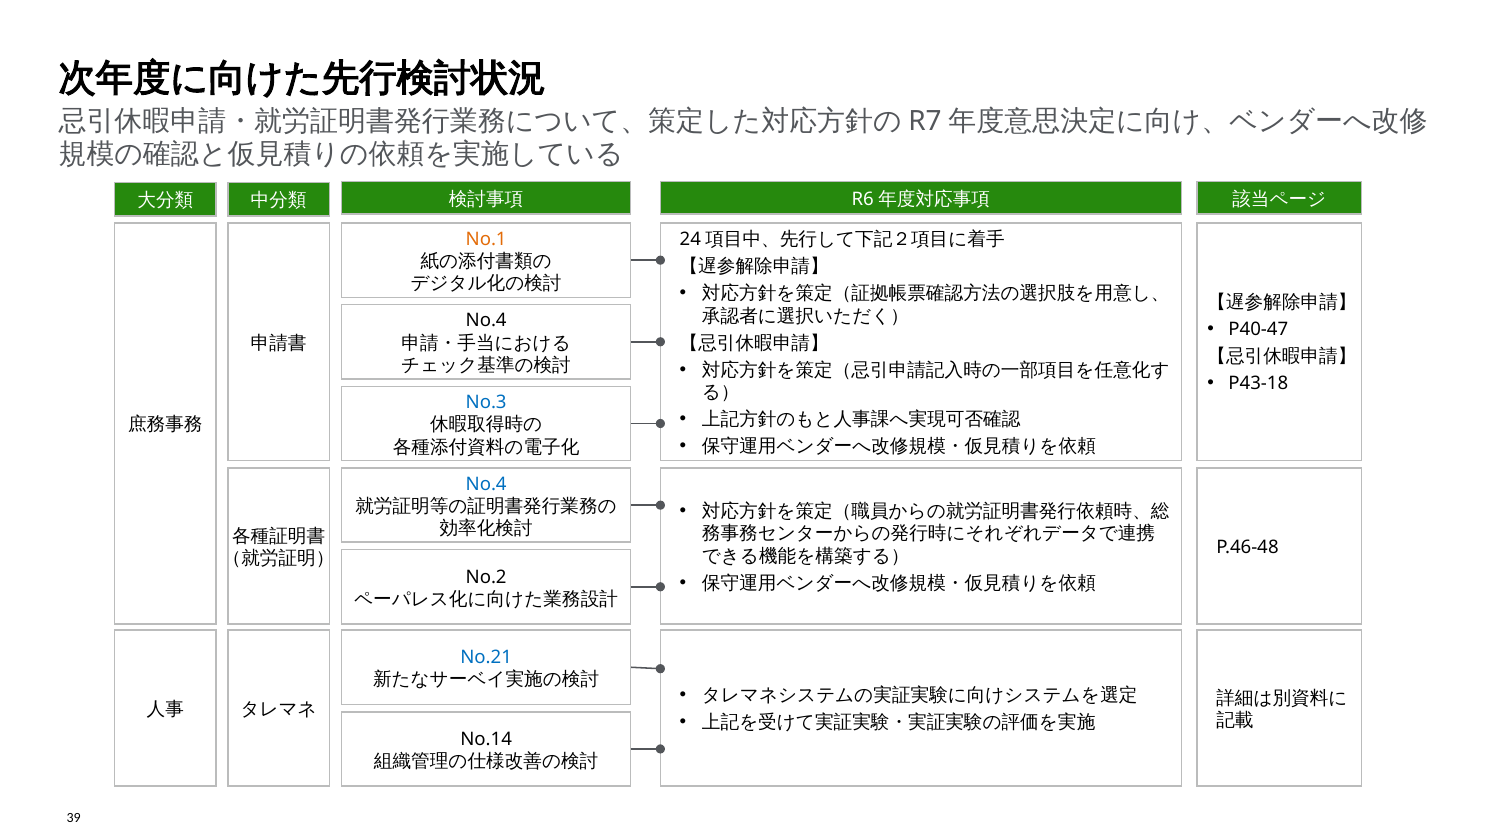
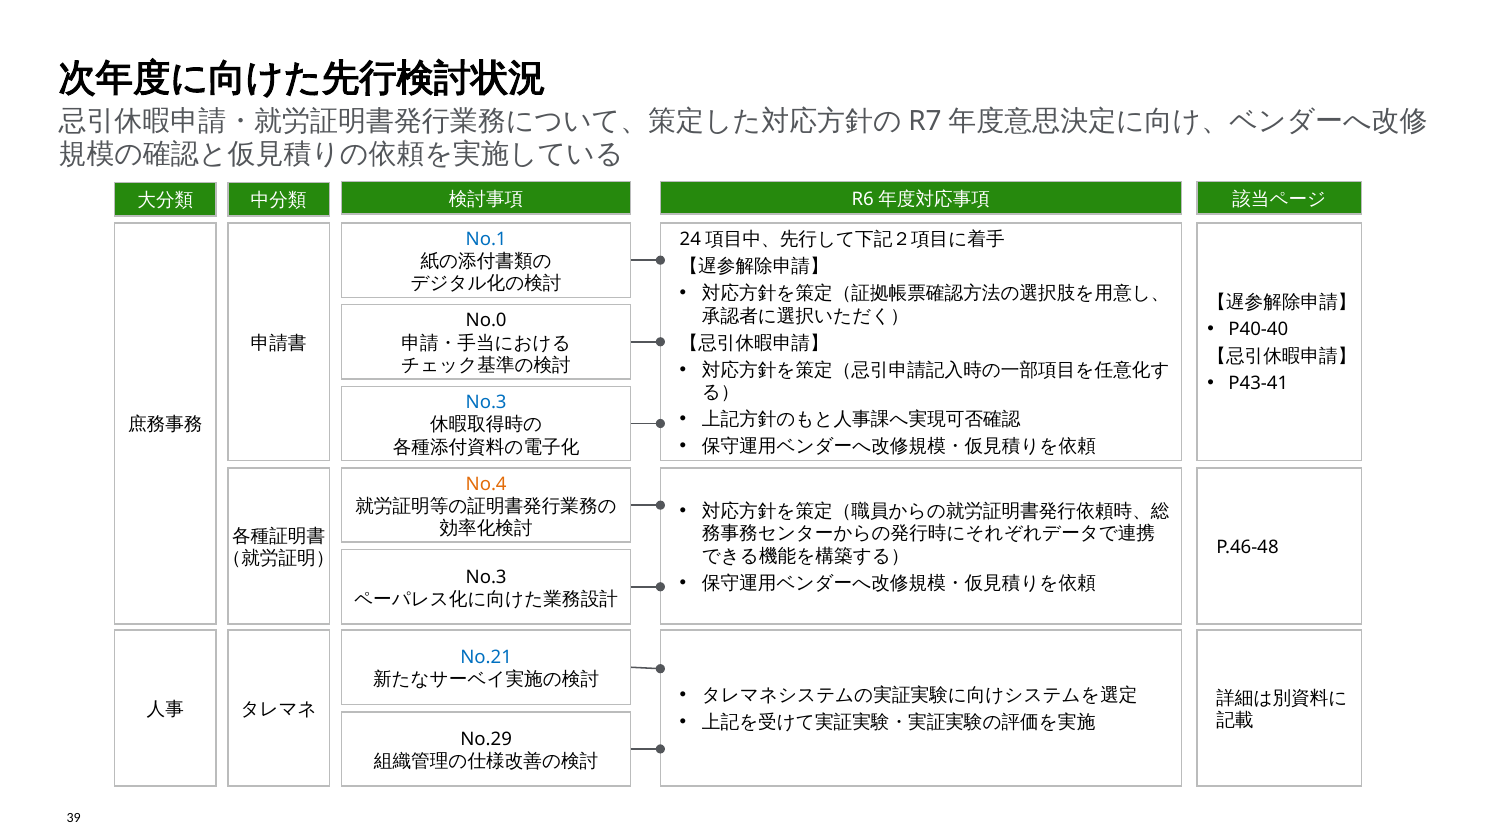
No.1 colour: orange -> blue
No.4 at (486, 321): No.4 -> No.0
P40-47: P40-47 -> P40-40
P43-18: P43-18 -> P43-41
No.4 at (486, 484) colour: blue -> orange
No.2 at (486, 577): No.2 -> No.3
No.14: No.14 -> No.29
